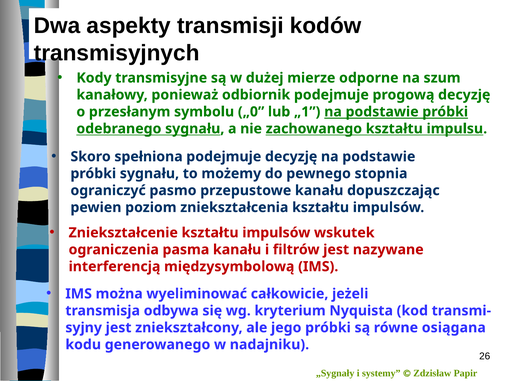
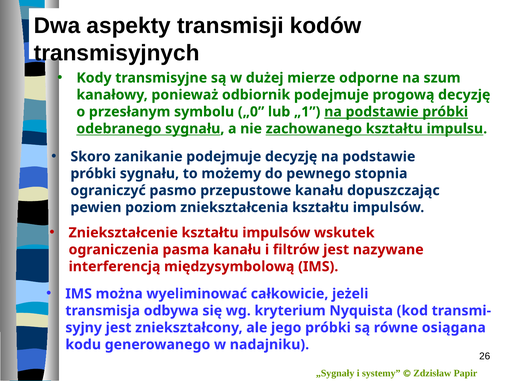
spełniona: spełniona -> zanikanie
